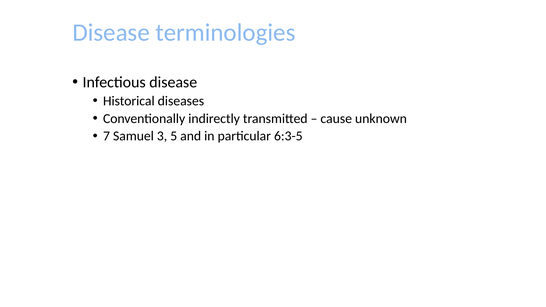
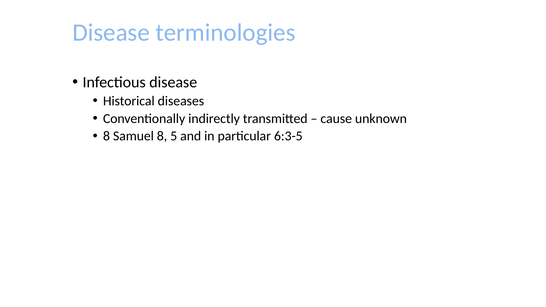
7 at (107, 136): 7 -> 8
Samuel 3: 3 -> 8
